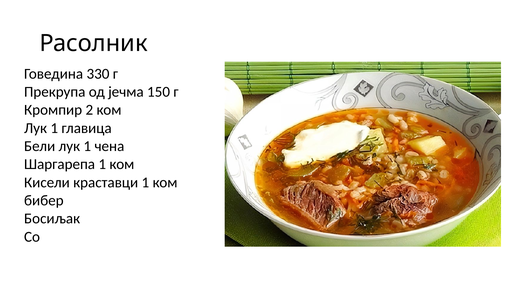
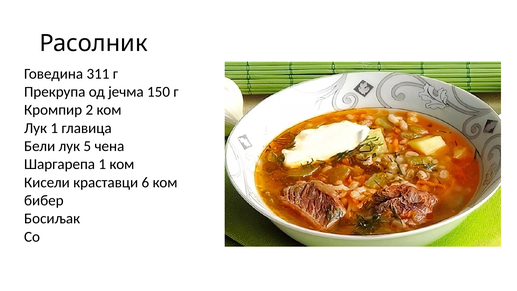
330: 330 -> 311
Бели лук 1: 1 -> 5
краставци 1: 1 -> 6
